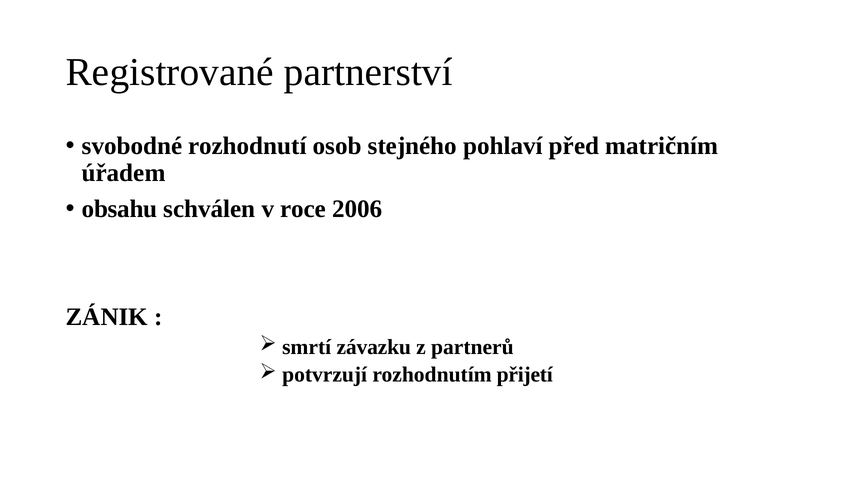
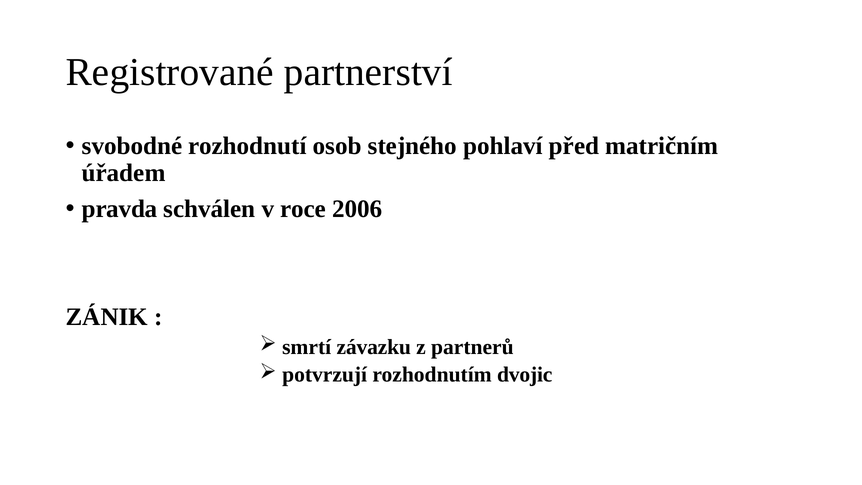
obsahu: obsahu -> pravda
přijetí: přijetí -> dvojic
